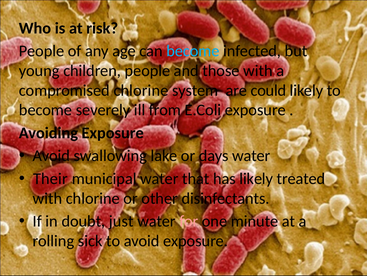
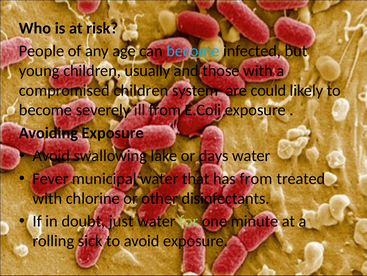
children people: people -> usually
compromised chlorine: chlorine -> children
Their: Their -> Fever
has likely: likely -> from
for colour: pink -> light green
